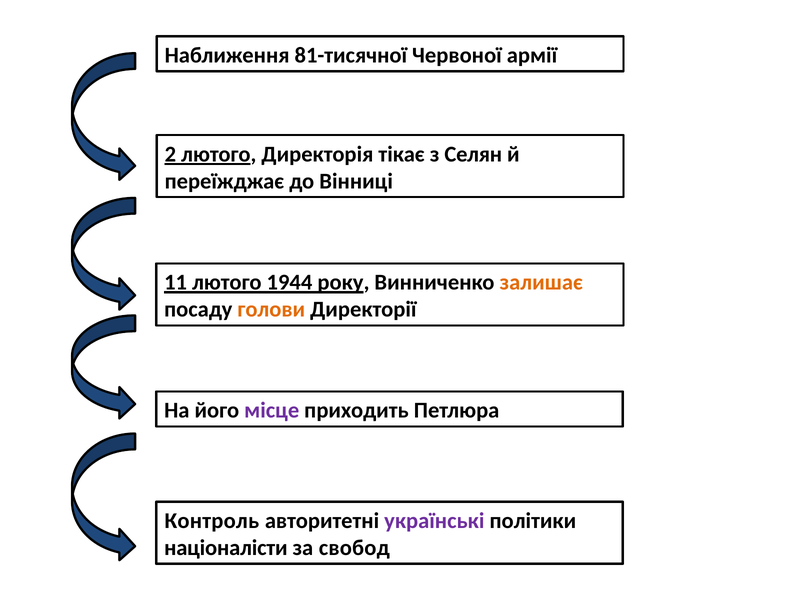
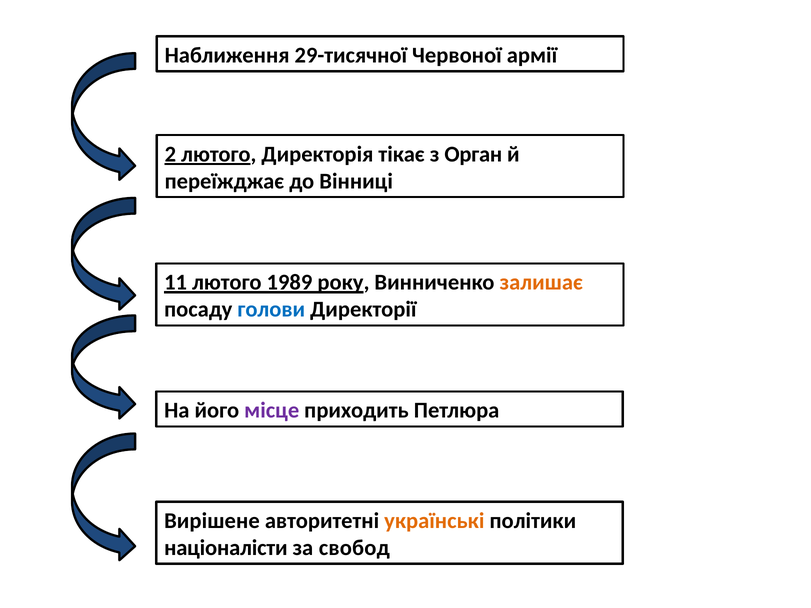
81-тисячної: 81-тисячної -> 29-тисячної
Селян: Селян -> Орган
1944: 1944 -> 1989
голови colour: orange -> blue
Контроль: Контроль -> Вирішене
українські colour: purple -> orange
